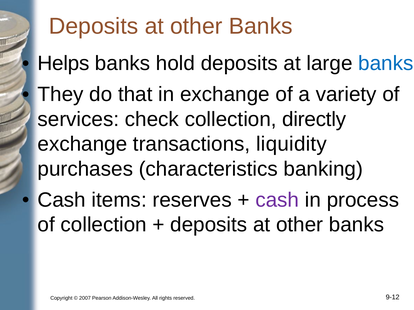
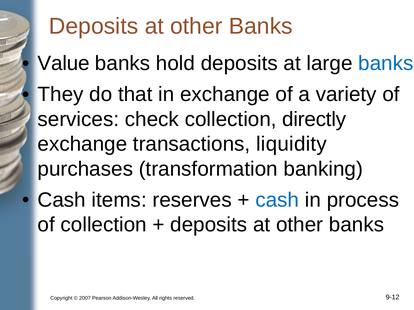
Helps: Helps -> Value
characteristics: characteristics -> transformation
cash at (277, 200) colour: purple -> blue
